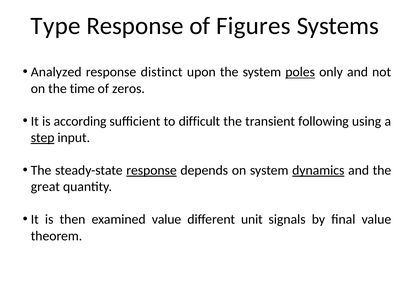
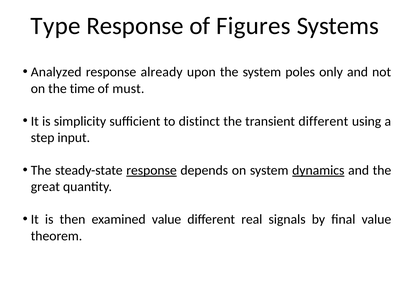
distinct: distinct -> already
poles underline: present -> none
zeros: zeros -> must
according: according -> simplicity
difficult: difficult -> distinct
transient following: following -> different
step underline: present -> none
unit: unit -> real
